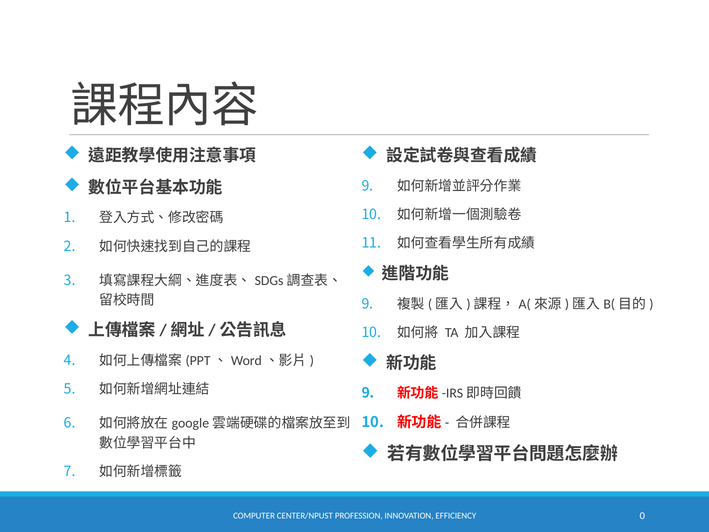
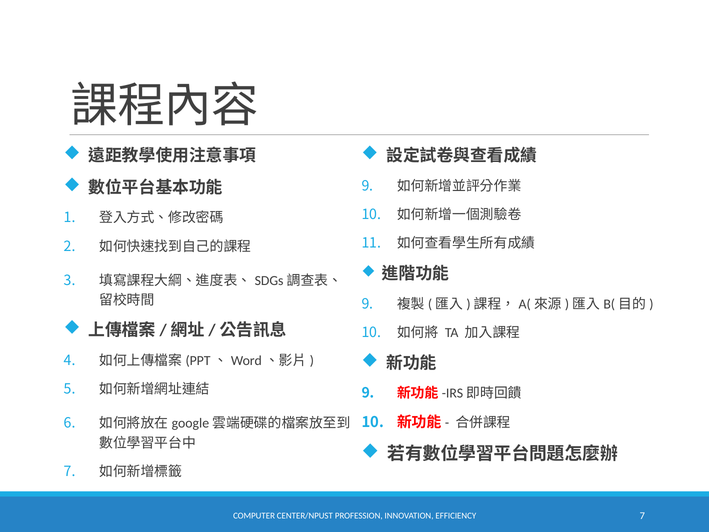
EFFICIENCY 0: 0 -> 7
